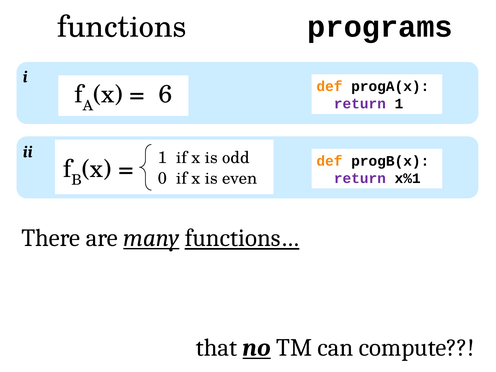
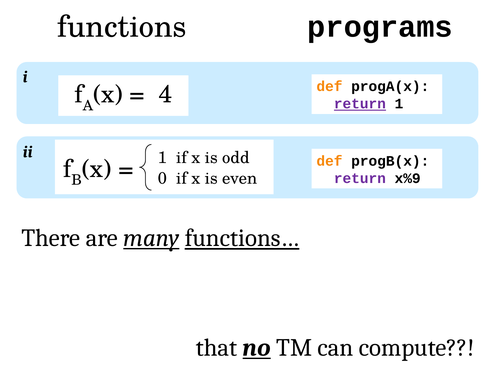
6: 6 -> 4
return at (360, 104) underline: none -> present
x%1: x%1 -> x%9
